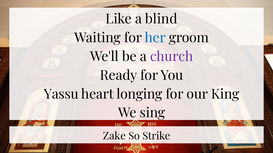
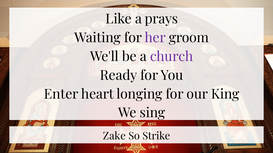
blind: blind -> prays
her colour: blue -> purple
Yassu: Yassu -> Enter
